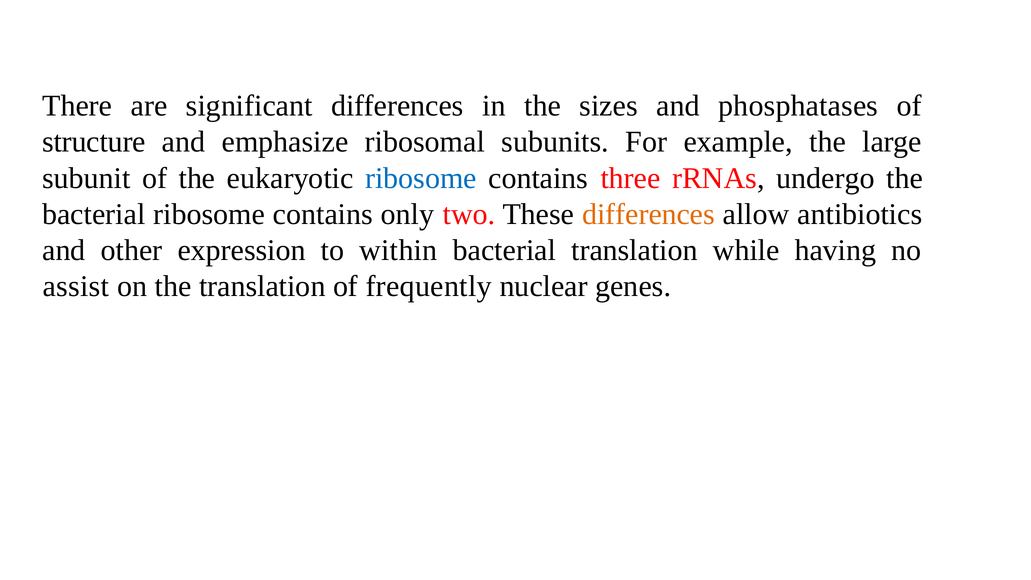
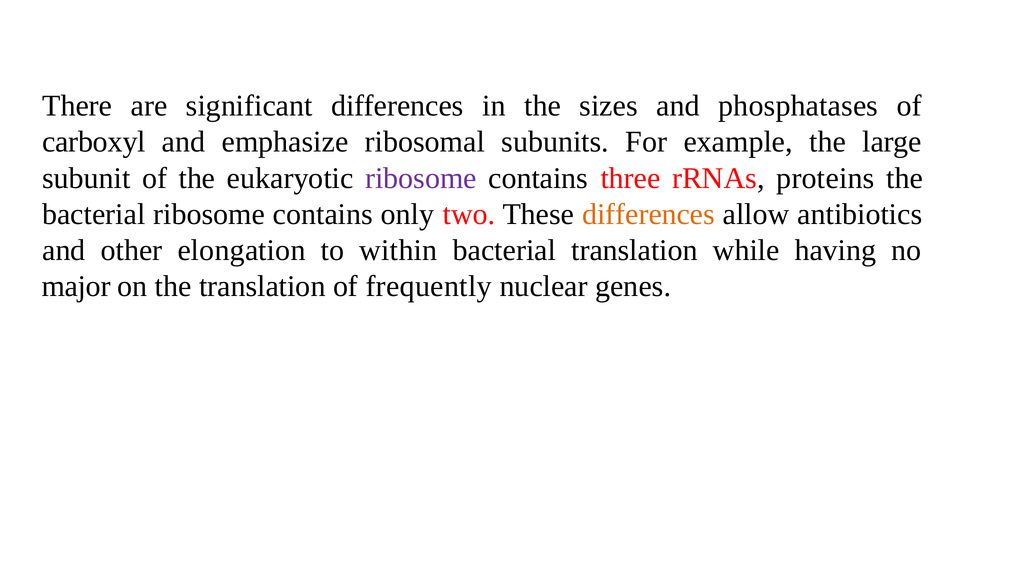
structure: structure -> carboxyl
ribosome at (421, 178) colour: blue -> purple
undergo: undergo -> proteins
expression: expression -> elongation
assist: assist -> major
